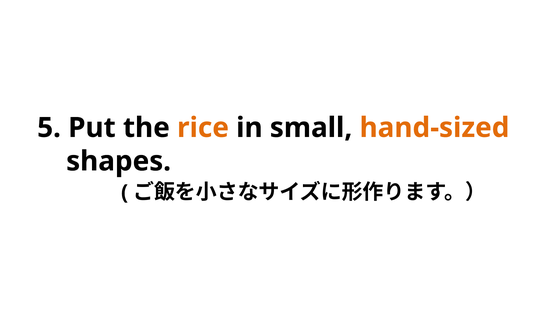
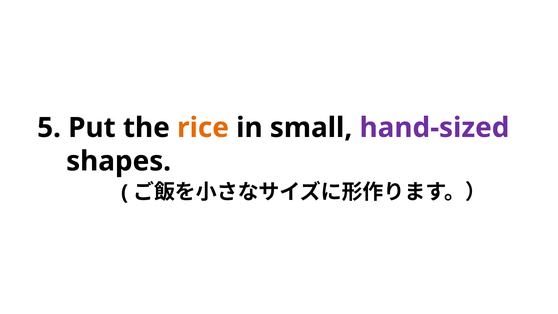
hand-sized colour: orange -> purple
